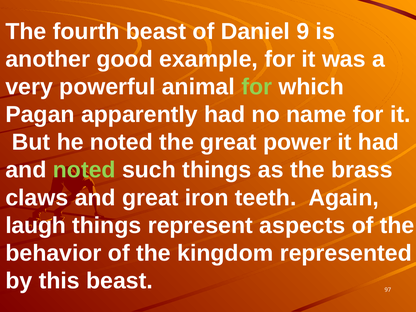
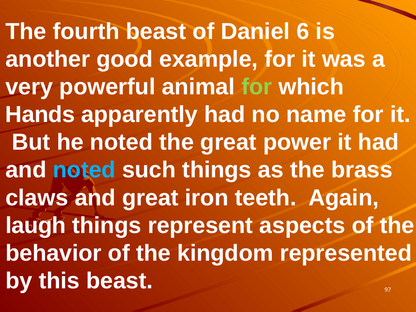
9: 9 -> 6
Pagan: Pagan -> Hands
noted at (84, 170) colour: light green -> light blue
